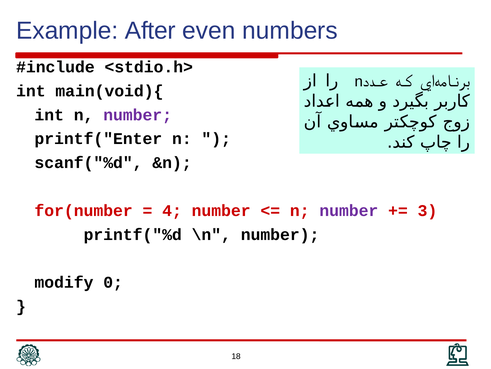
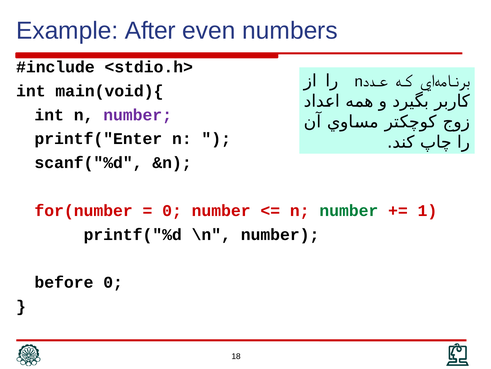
4 at (172, 210): 4 -> 0
number at (349, 210) colour: purple -> green
3: 3 -> 1
modify: modify -> before
